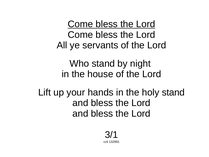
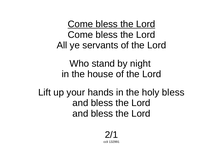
holy stand: stand -> bless
3/1: 3/1 -> 2/1
